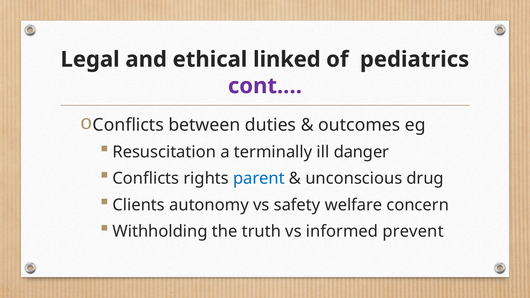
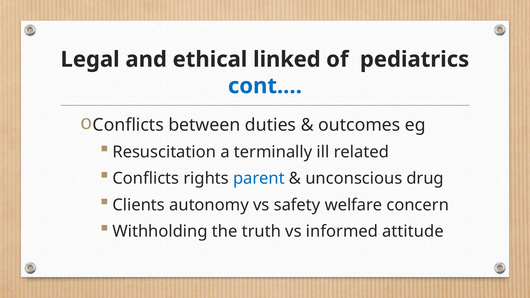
cont.… colour: purple -> blue
danger: danger -> related
prevent: prevent -> attitude
